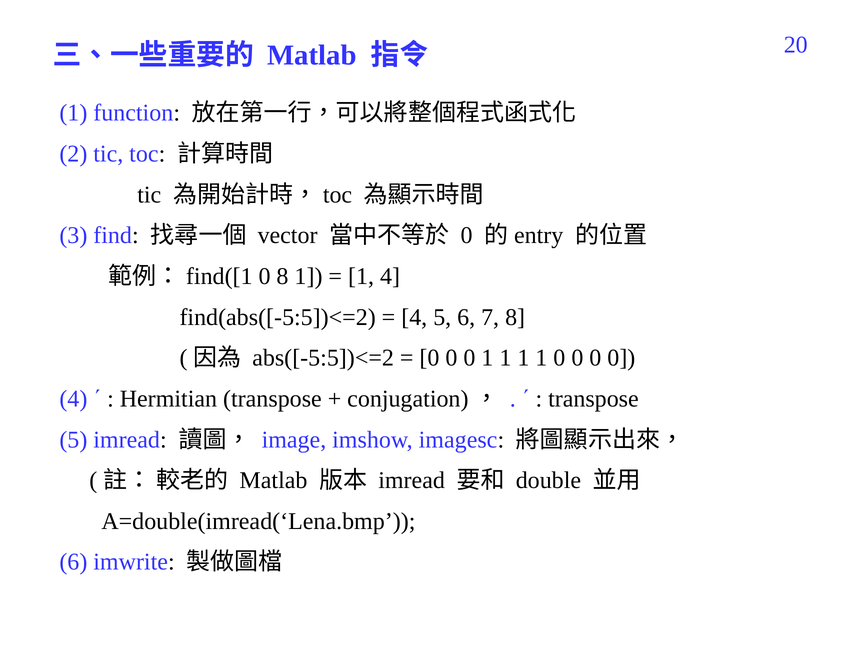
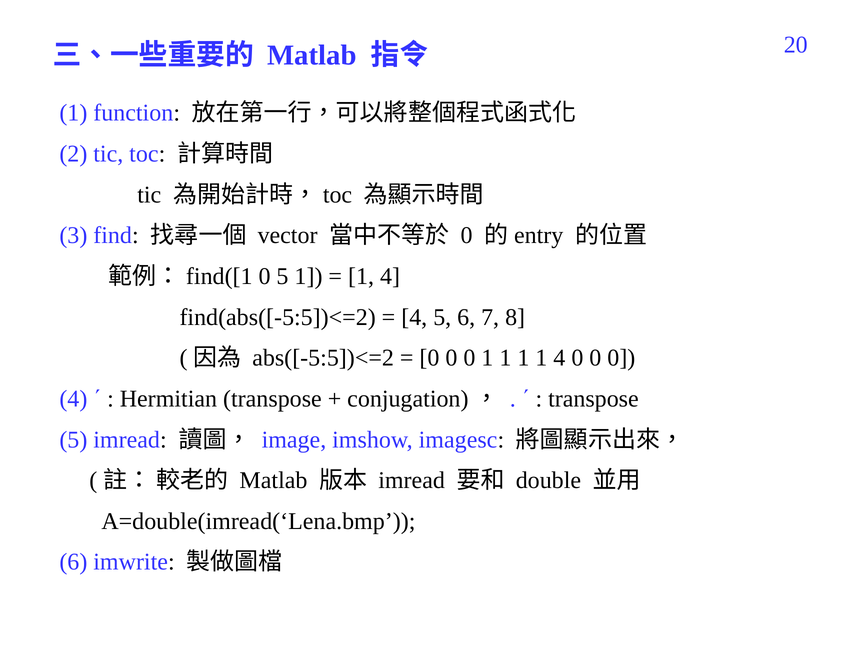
0 8: 8 -> 5
1 1 0: 0 -> 4
